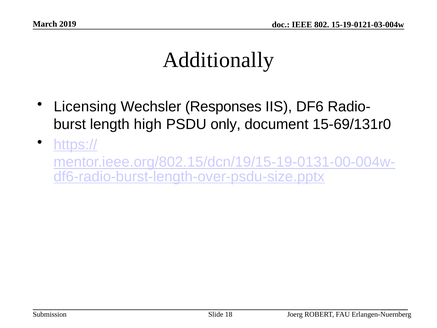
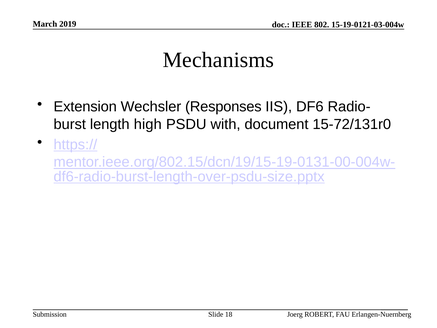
Additionally: Additionally -> Mechanisms
Licensing: Licensing -> Extension
only: only -> with
15-69/131r0: 15-69/131r0 -> 15-72/131r0
